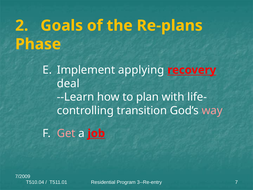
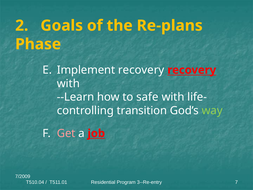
Implement applying: applying -> recovery
deal at (68, 83): deal -> with
plan: plan -> safe
way colour: pink -> light green
